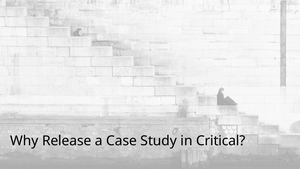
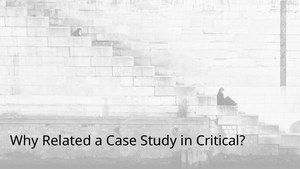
Release: Release -> Related
